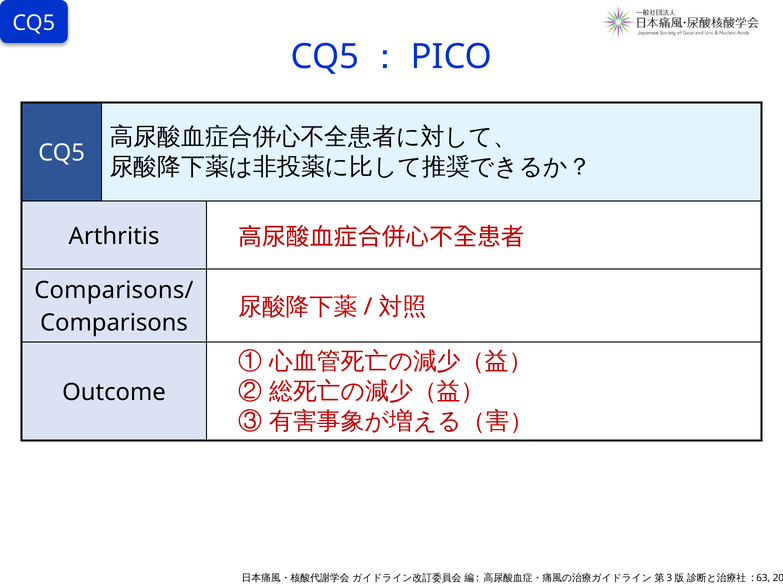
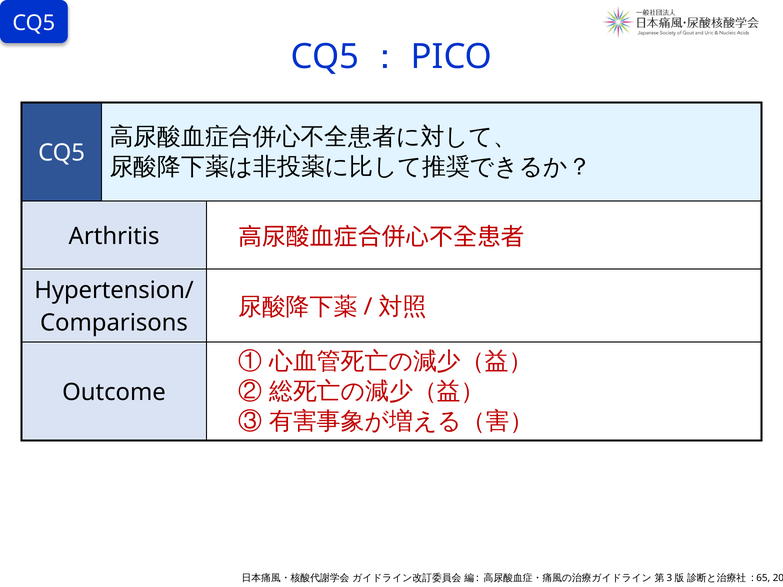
Comparisons/: Comparisons/ -> Hypertension/
63: 63 -> 65
